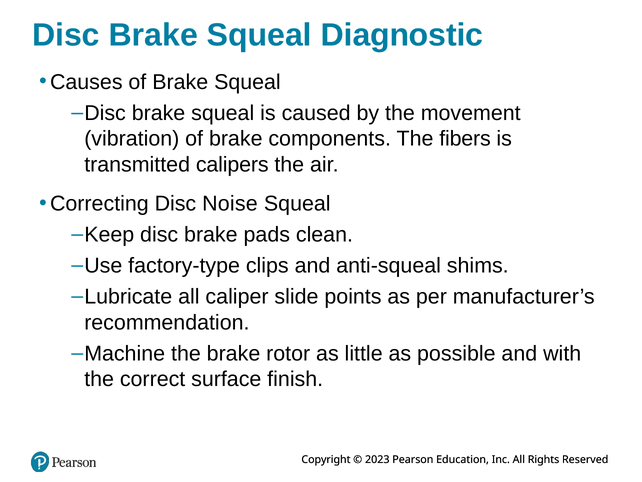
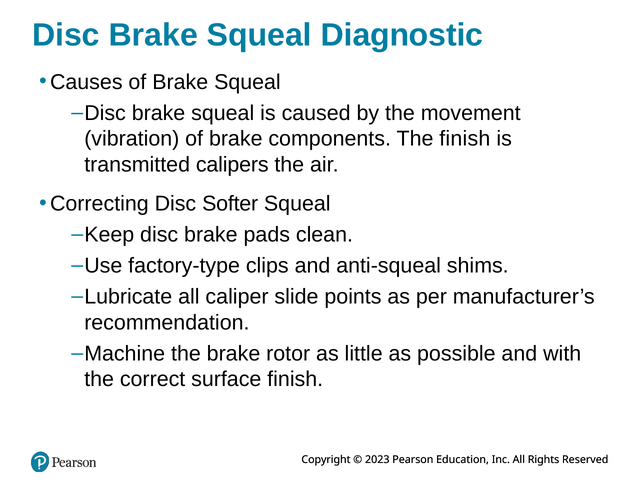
The fibers: fibers -> finish
Noise: Noise -> Softer
